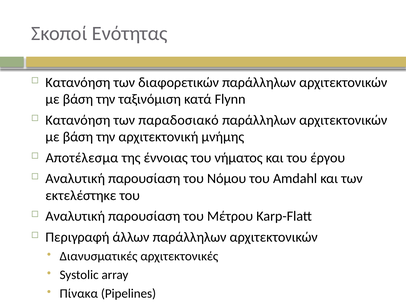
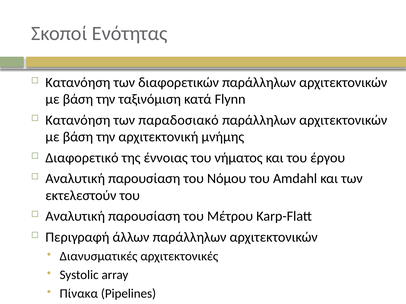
Αποτέλεσμα: Αποτέλεσμα -> Διαφορετικό
εκτελέστηκε: εκτελέστηκε -> εκτελεστούν
